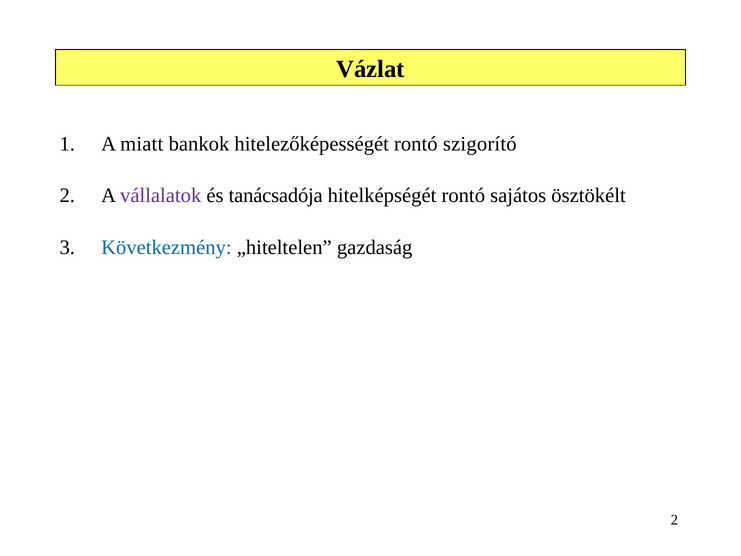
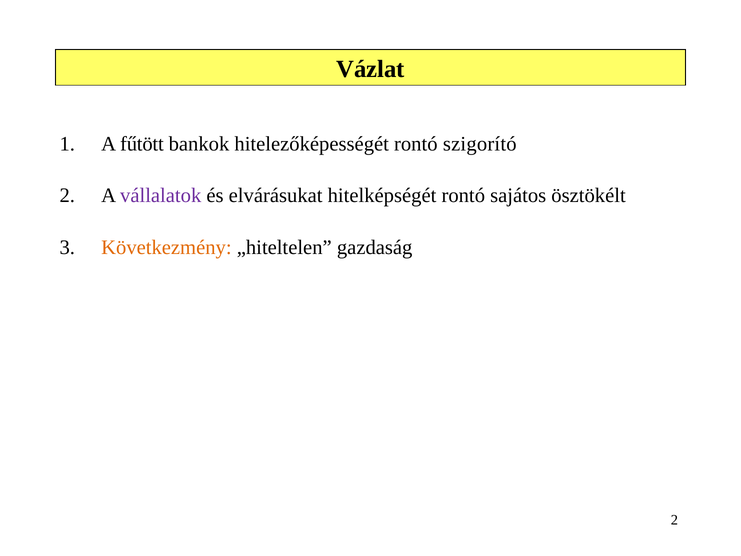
miatt: miatt -> fűtött
tanácsadója: tanácsadója -> elvárásukat
Következmény colour: blue -> orange
